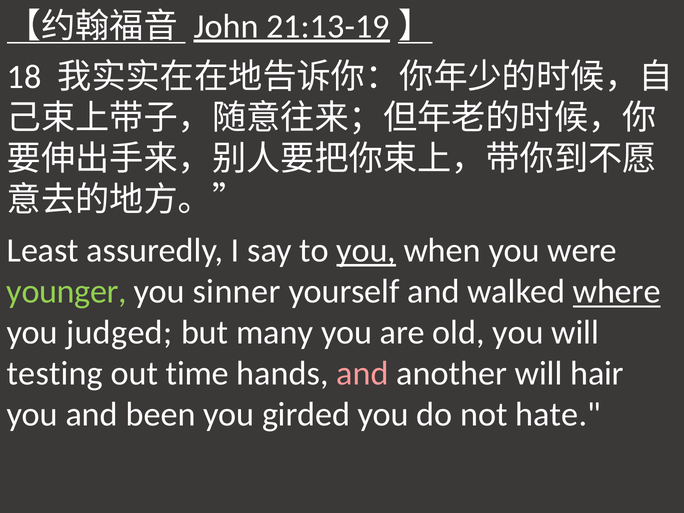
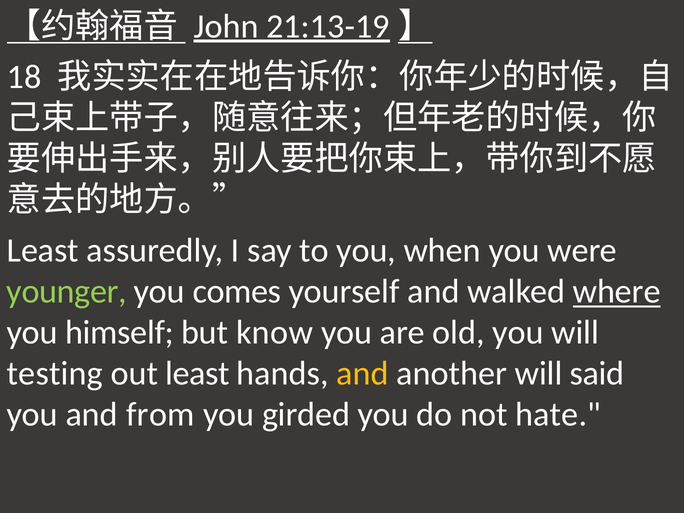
you at (366, 251) underline: present -> none
sinner: sinner -> comes
judged: judged -> himself
many: many -> know
out time: time -> least
and at (362, 374) colour: pink -> yellow
hair: hair -> said
been: been -> from
